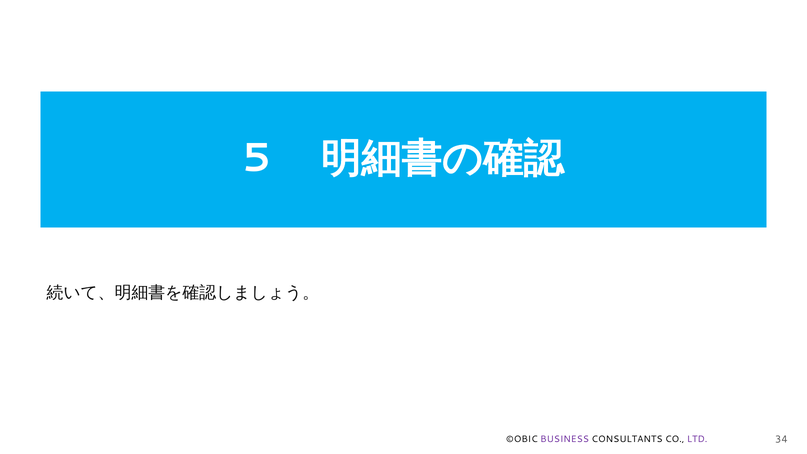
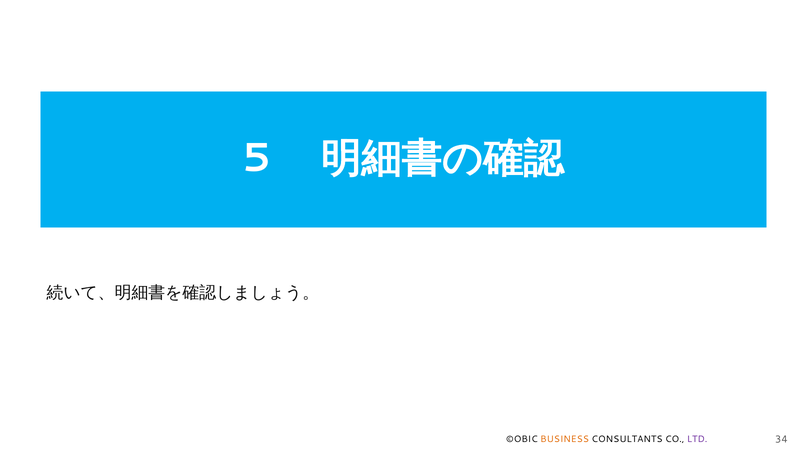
BUSINESS colour: purple -> orange
